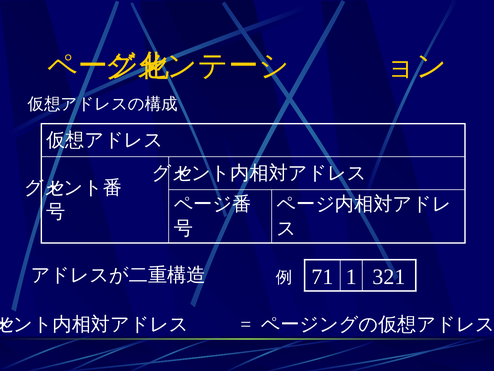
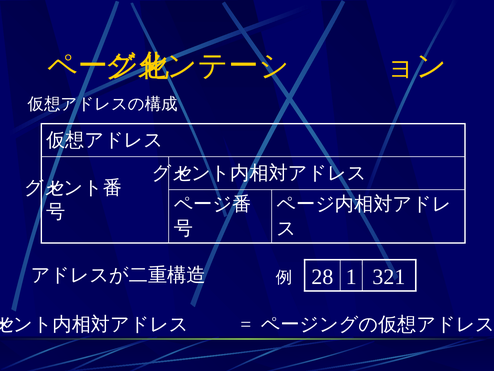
71: 71 -> 28
